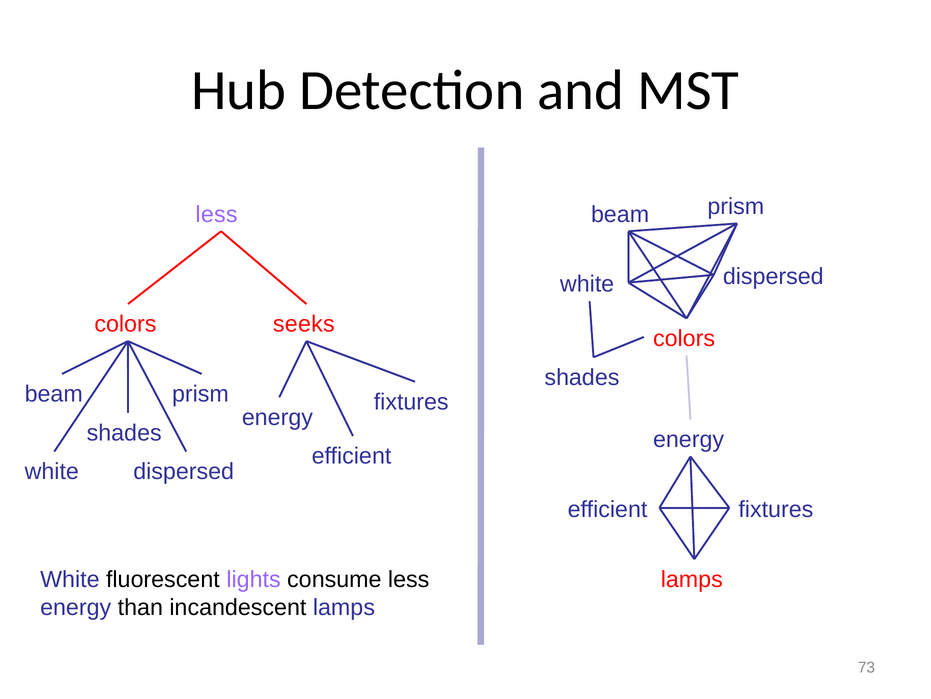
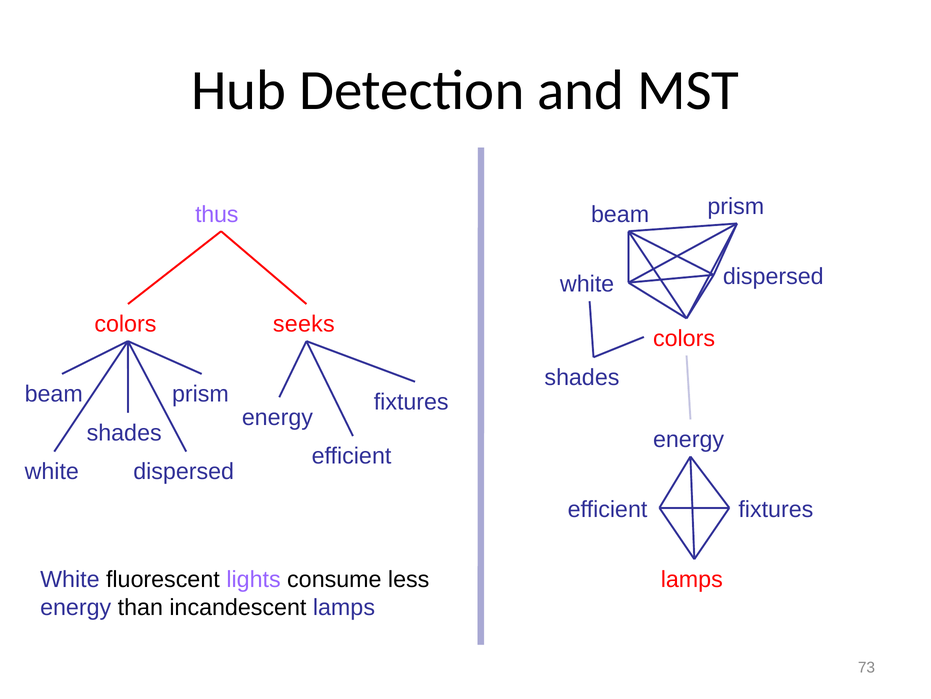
less at (217, 214): less -> thus
